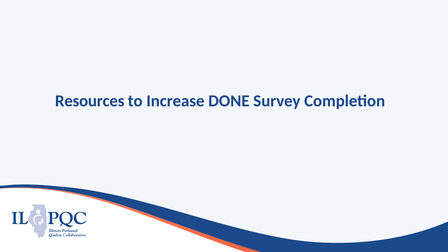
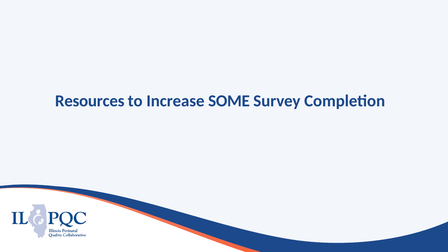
DONE: DONE -> SOME
